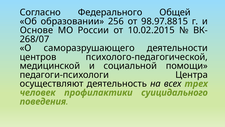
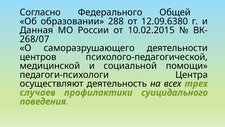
256: 256 -> 288
98.97.8815: 98.97.8815 -> 12.09.6380
Основе: Основе -> Данная
человек: человек -> случаев
